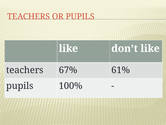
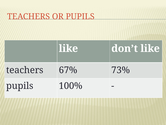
61%: 61% -> 73%
